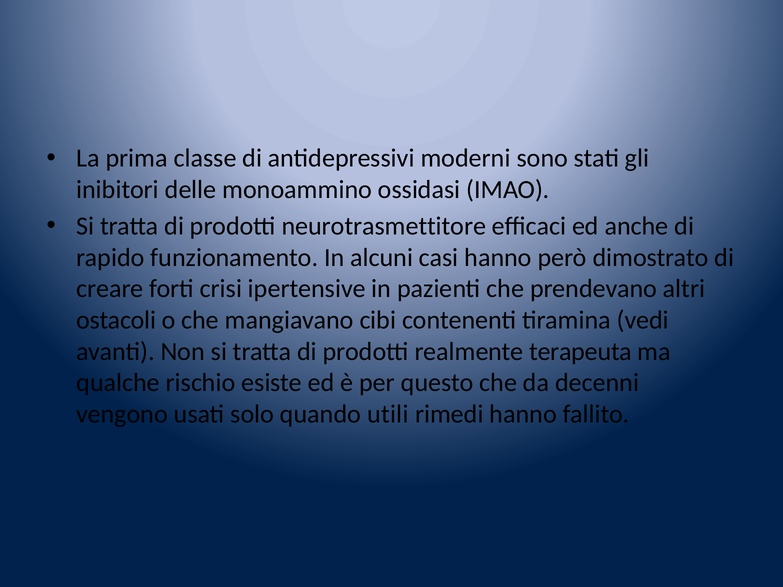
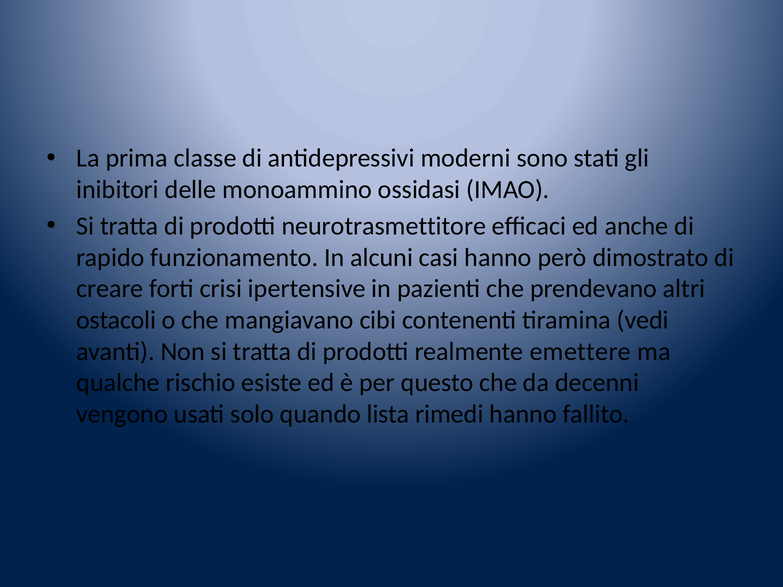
terapeuta: terapeuta -> emettere
utili: utili -> lista
